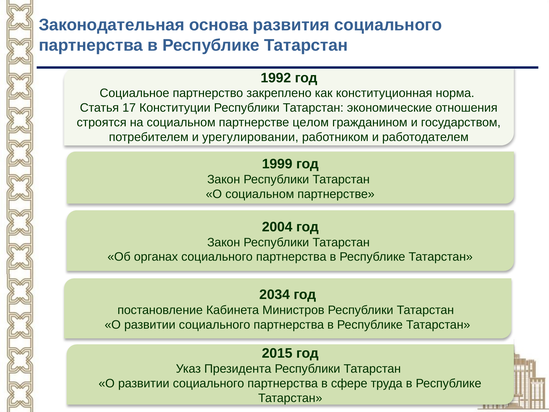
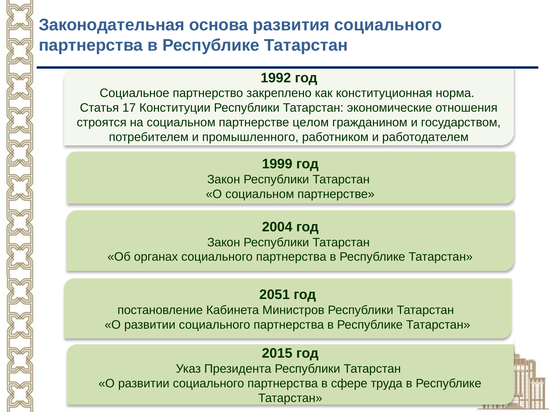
урегулировании: урегулировании -> промышленного
2034: 2034 -> 2051
